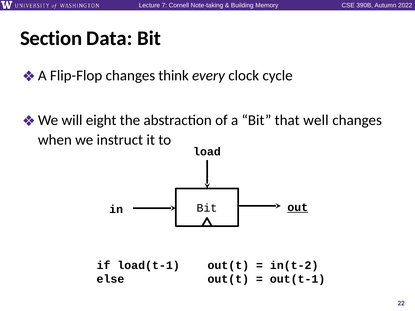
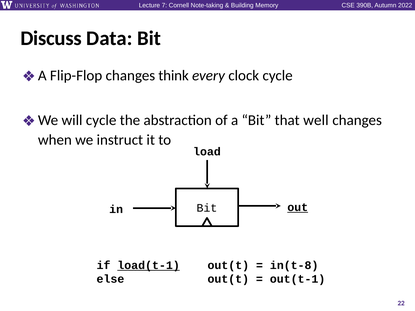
Section: Section -> Discuss
will eight: eight -> cycle
load(t-1 underline: none -> present
in(t-2: in(t-2 -> in(t-8
